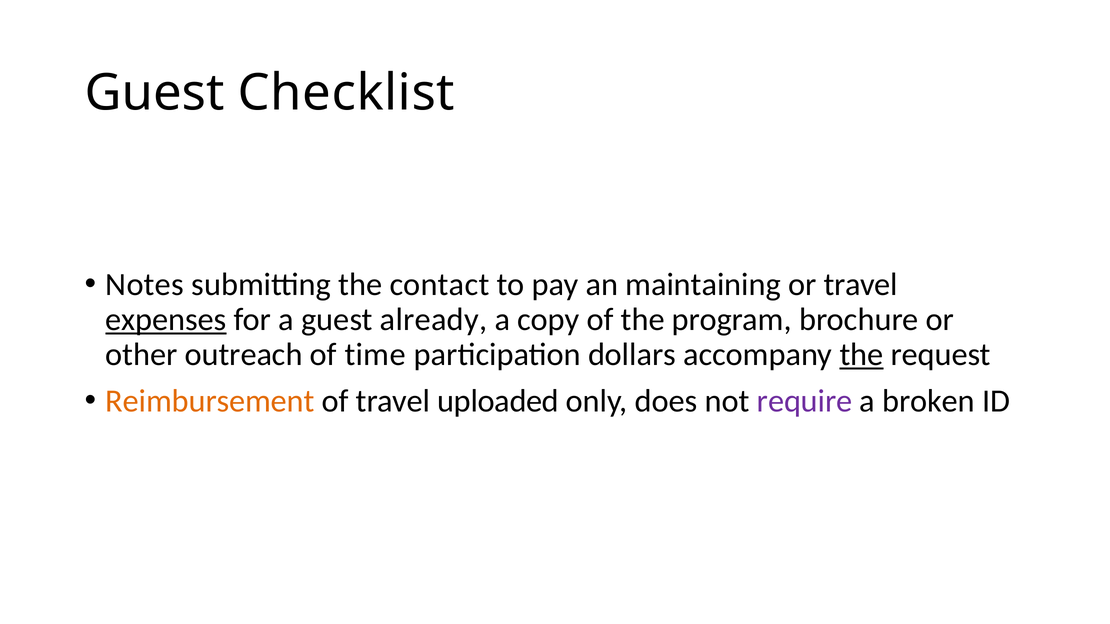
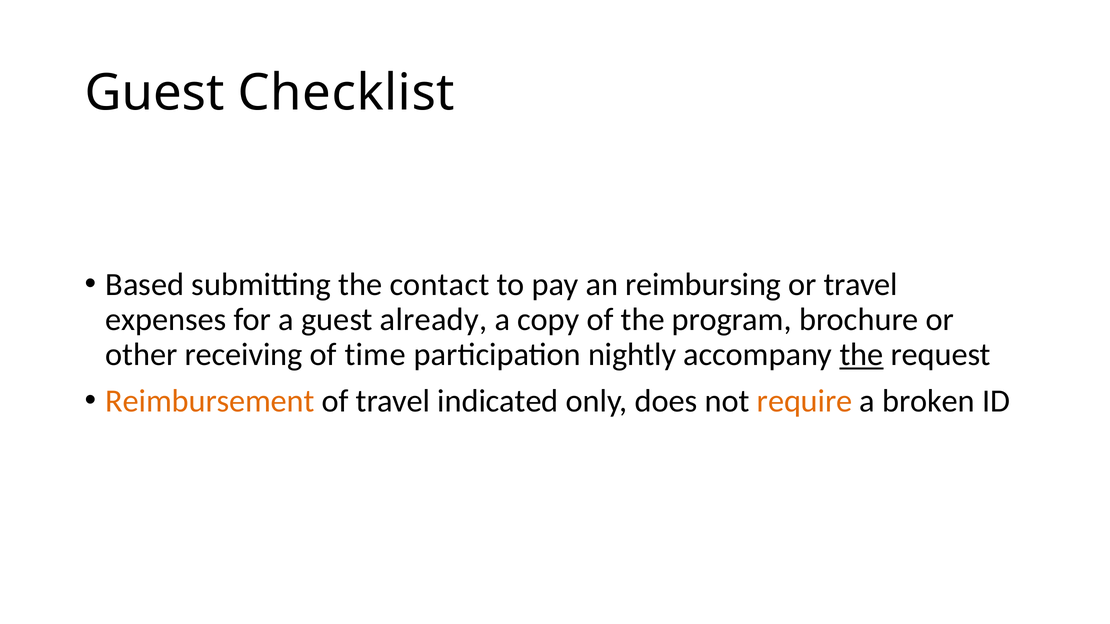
Notes: Notes -> Based
maintaining: maintaining -> reimbursing
expenses underline: present -> none
outreach: outreach -> receiving
dollars: dollars -> nightly
uploaded: uploaded -> indicated
require colour: purple -> orange
